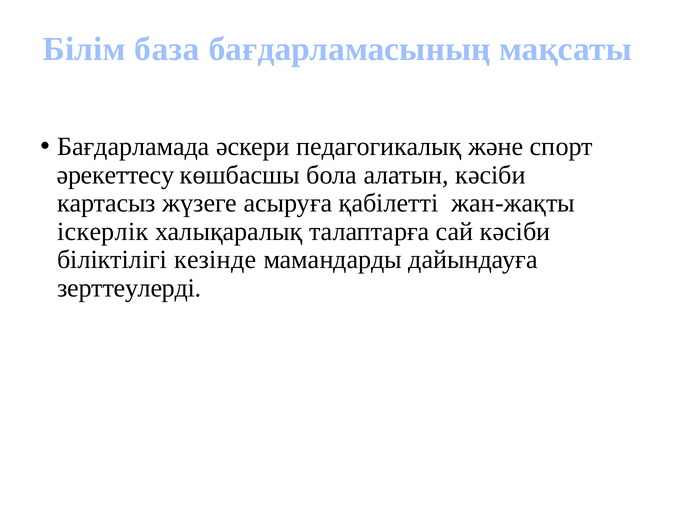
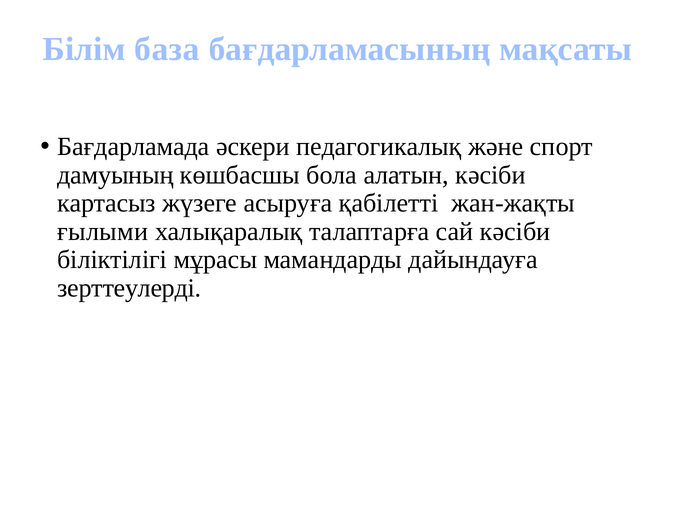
әрекеттесу: әрекеттесу -> дамуының
іскерлік: іскерлік -> ғылыми
кезінде: кезінде -> мұрасы
